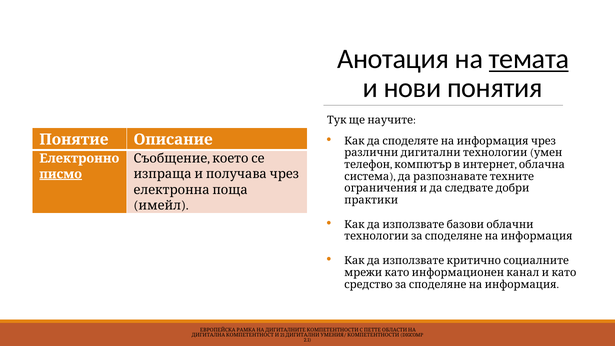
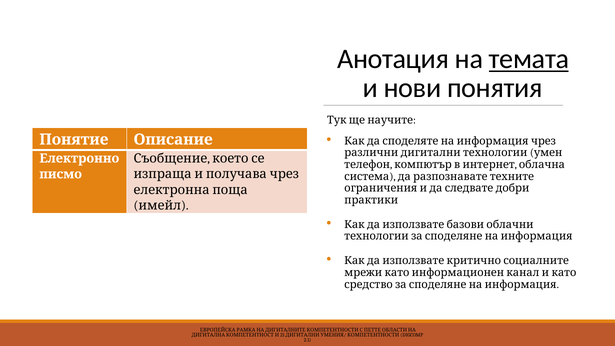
писмо underline: present -> none
